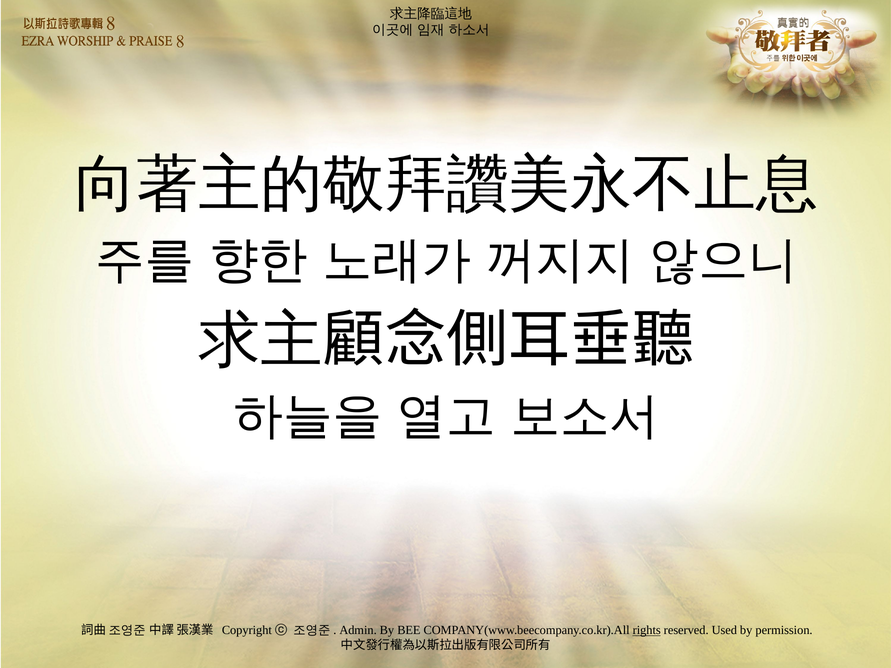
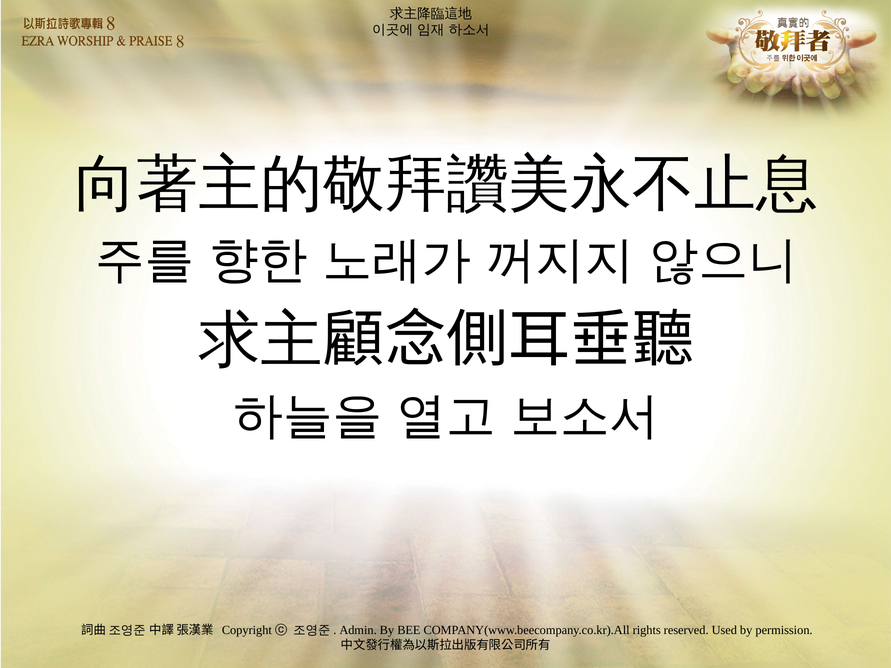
rights underline: present -> none
